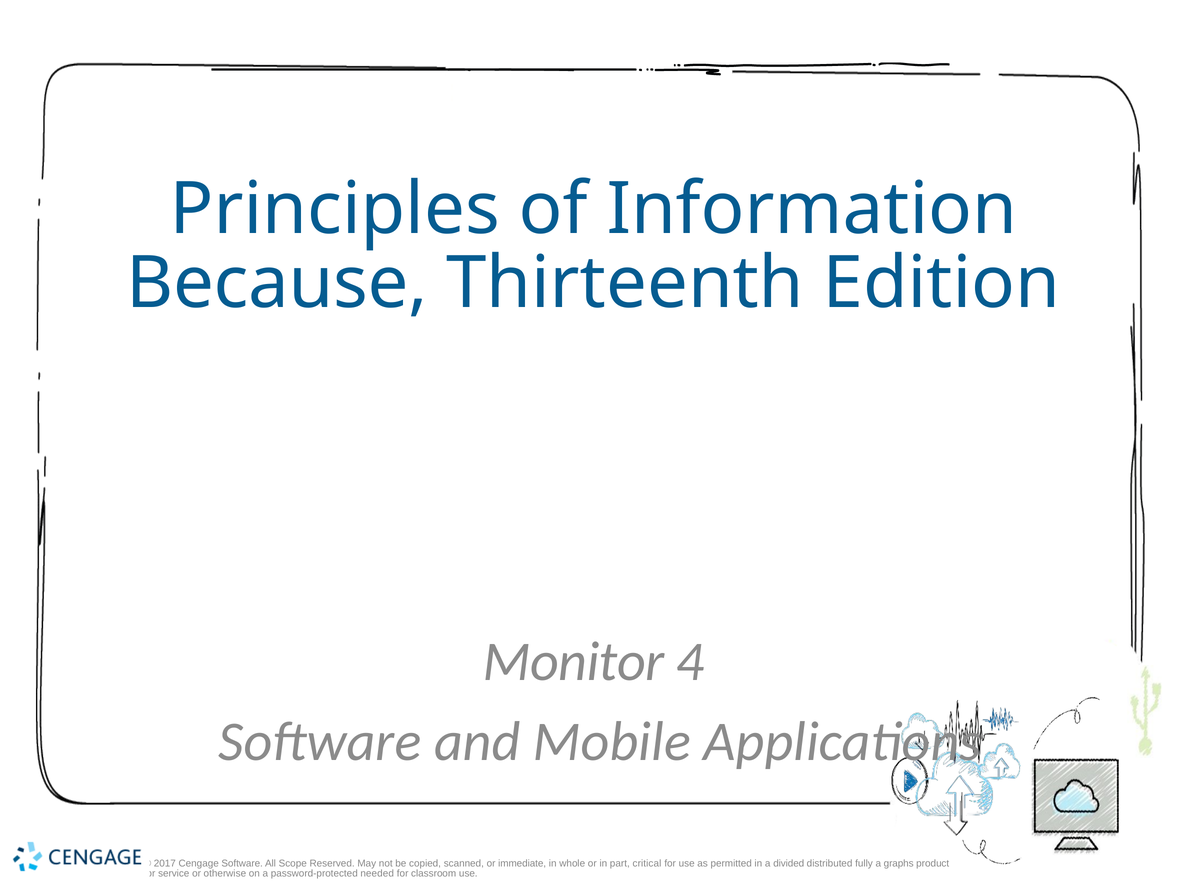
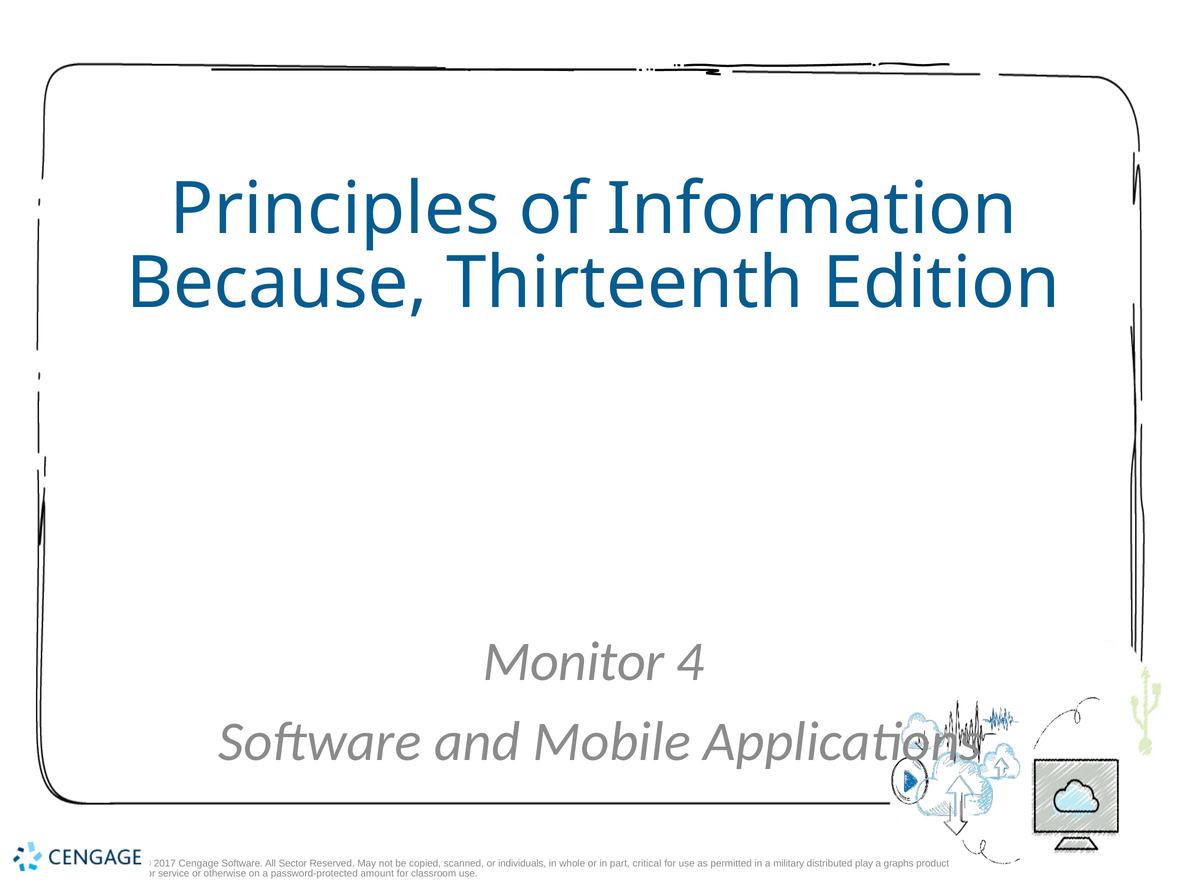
Scope: Scope -> Sector
immediate: immediate -> individuals
divided: divided -> military
fully: fully -> play
needed: needed -> amount
